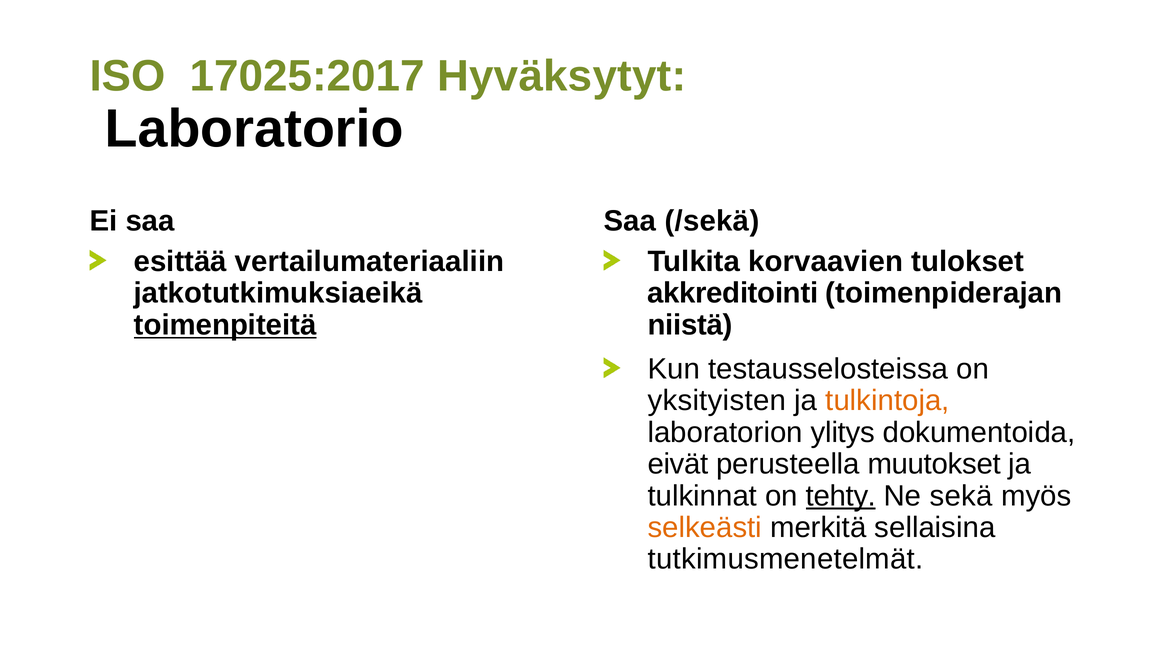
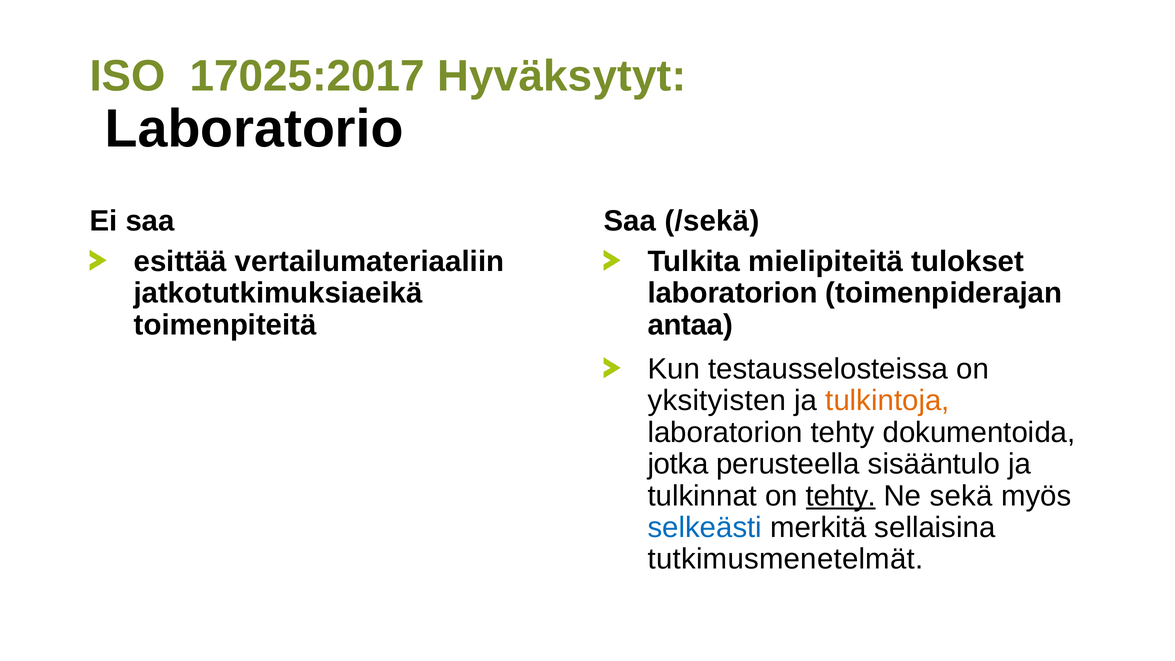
korvaavien: korvaavien -> mielipiteitä
akkreditointi at (733, 293): akkreditointi -> laboratorion
toimenpiteitä underline: present -> none
niistä: niistä -> antaa
laboratorion ylitys: ylitys -> tehty
eivät: eivät -> jotka
muutokset: muutokset -> sisääntulo
selkeästi colour: orange -> blue
